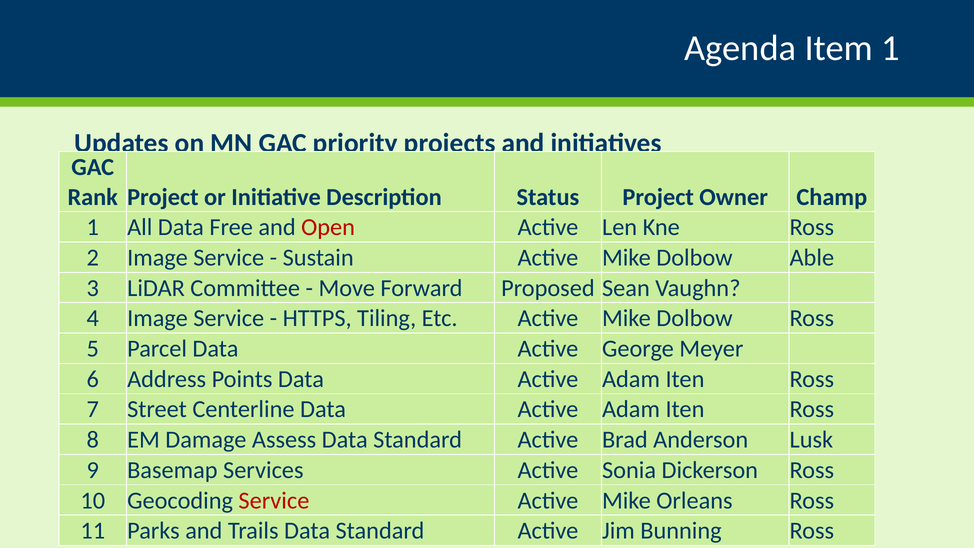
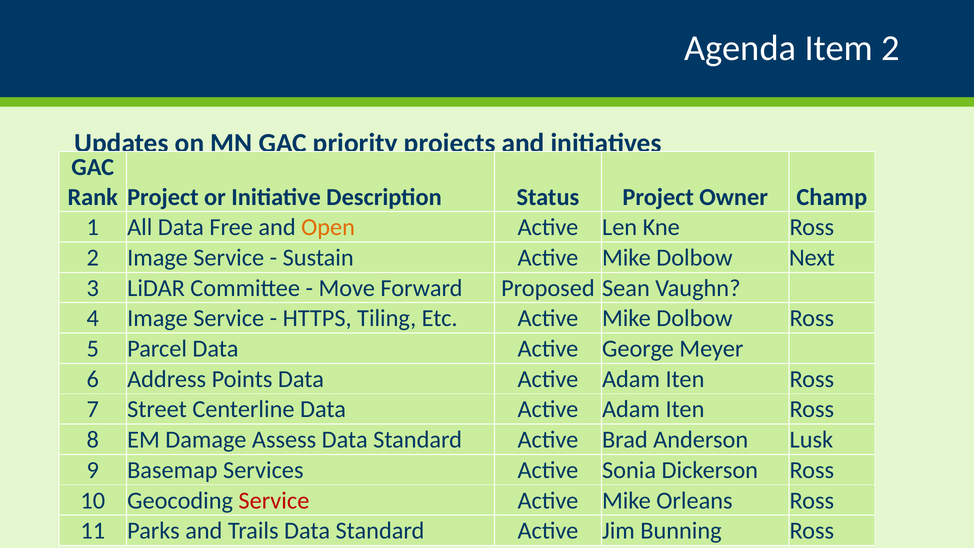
Item 1: 1 -> 2
Open colour: red -> orange
Able: Able -> Next
